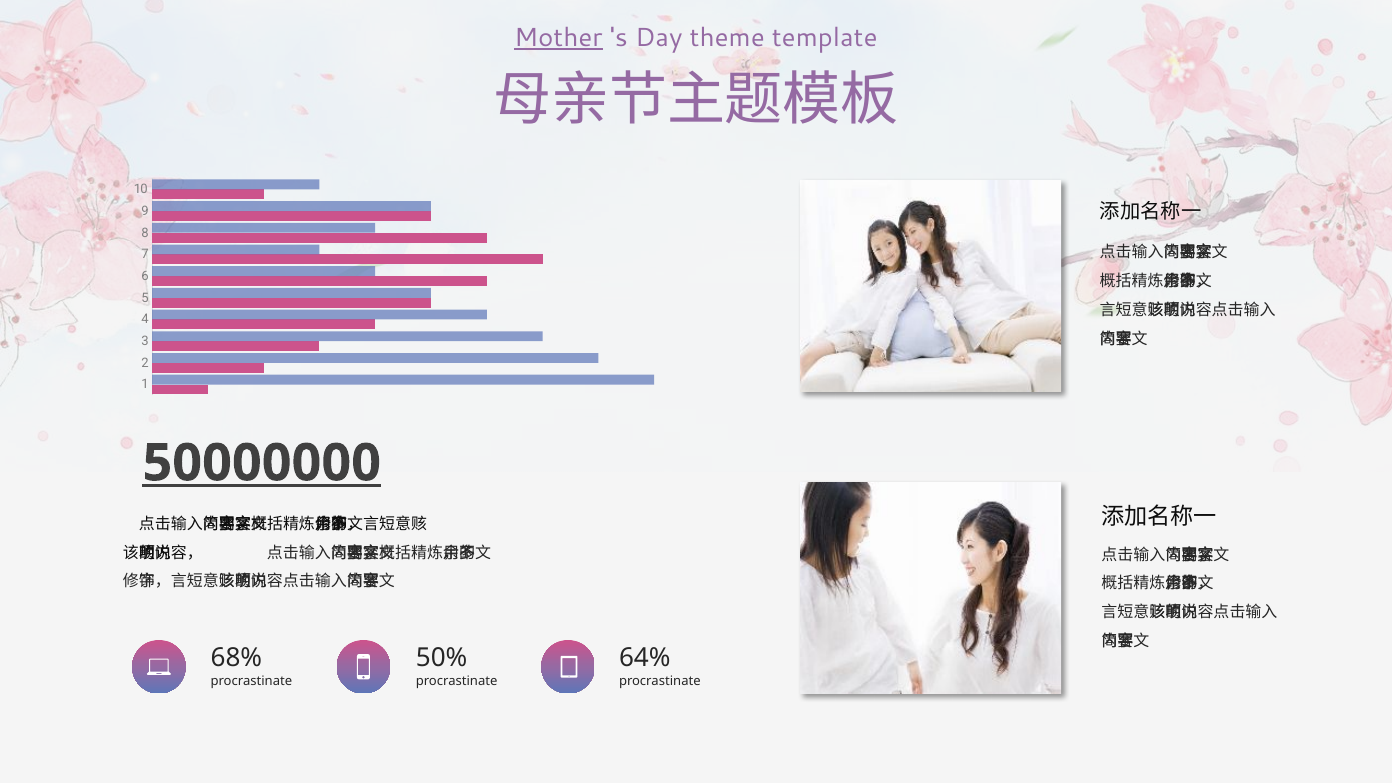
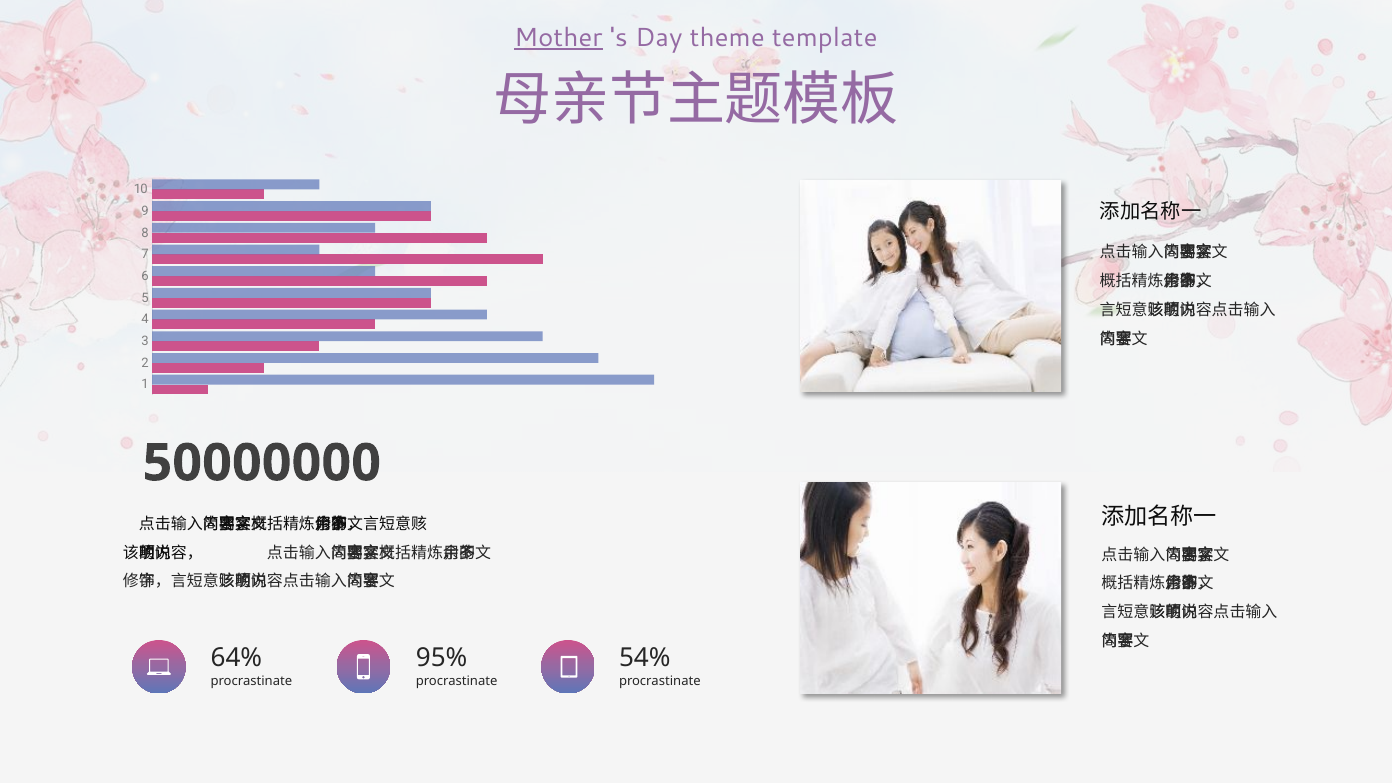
50000000 underline: present -> none
68%: 68% -> 64%
50%: 50% -> 95%
64%: 64% -> 54%
